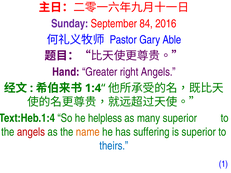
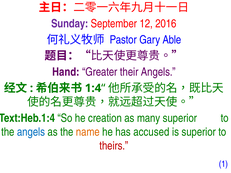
84: 84 -> 12
right: right -> their
helpless: helpless -> creation
angels at (31, 132) colour: red -> blue
suffering: suffering -> accused
theirs colour: blue -> red
